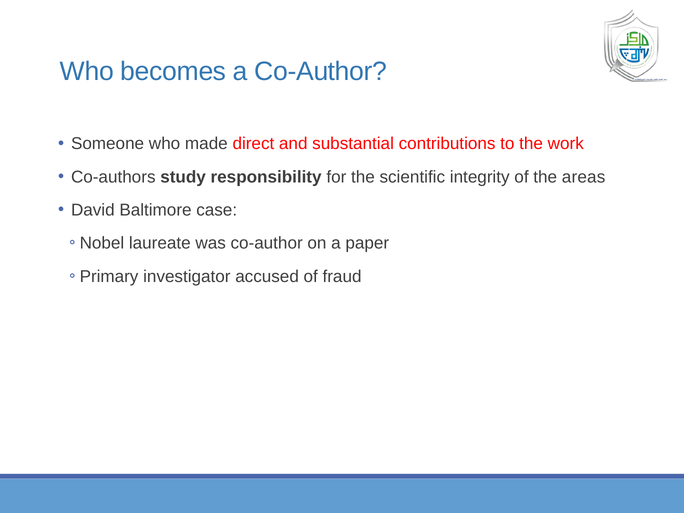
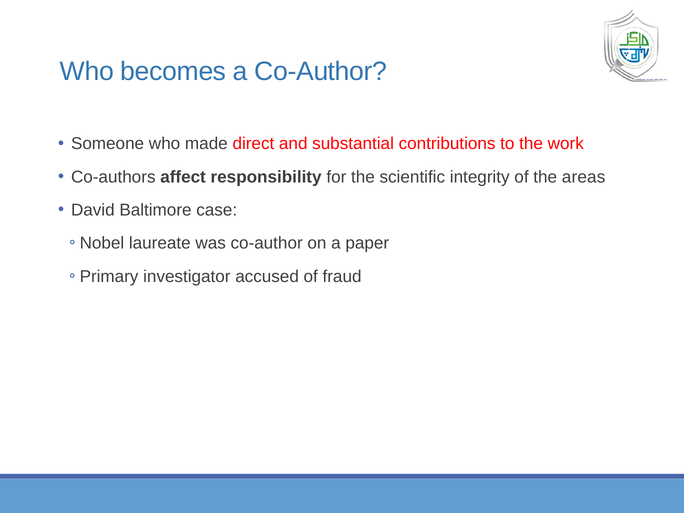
study: study -> affect
